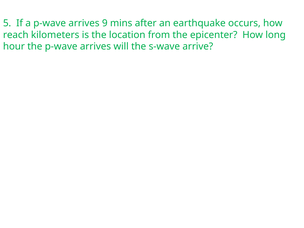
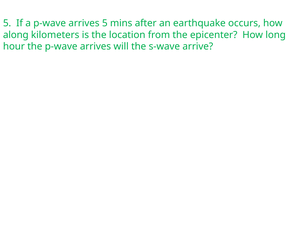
arrives 9: 9 -> 5
reach: reach -> along
